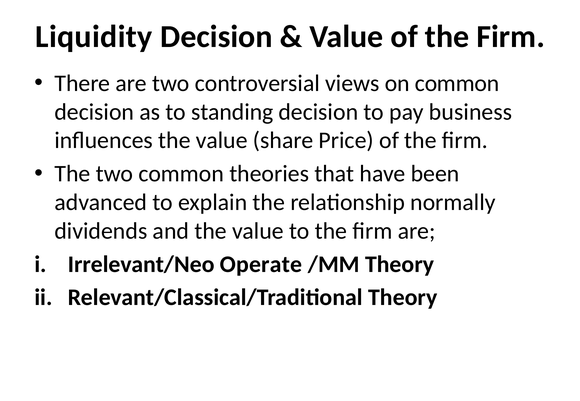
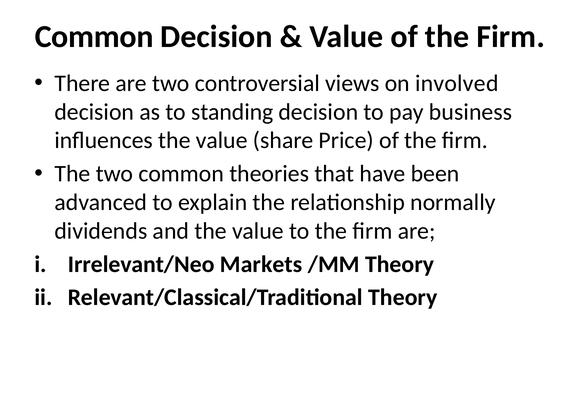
Liquidity at (94, 37): Liquidity -> Common
on common: common -> involved
Operate: Operate -> Markets
